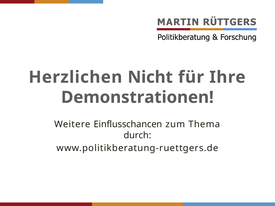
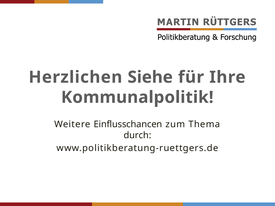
Nicht: Nicht -> Siehe
Demonstrationen: Demonstrationen -> Kommunalpolitik
